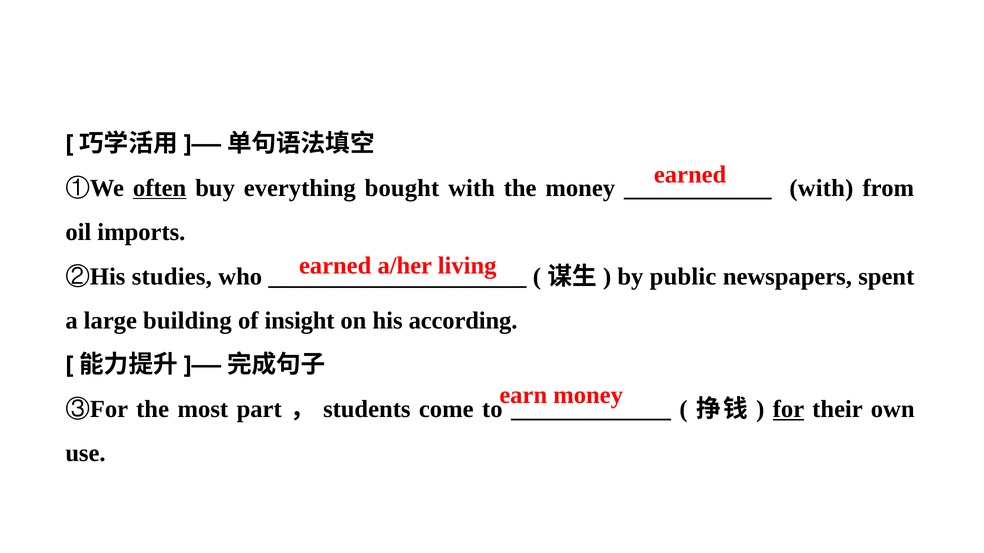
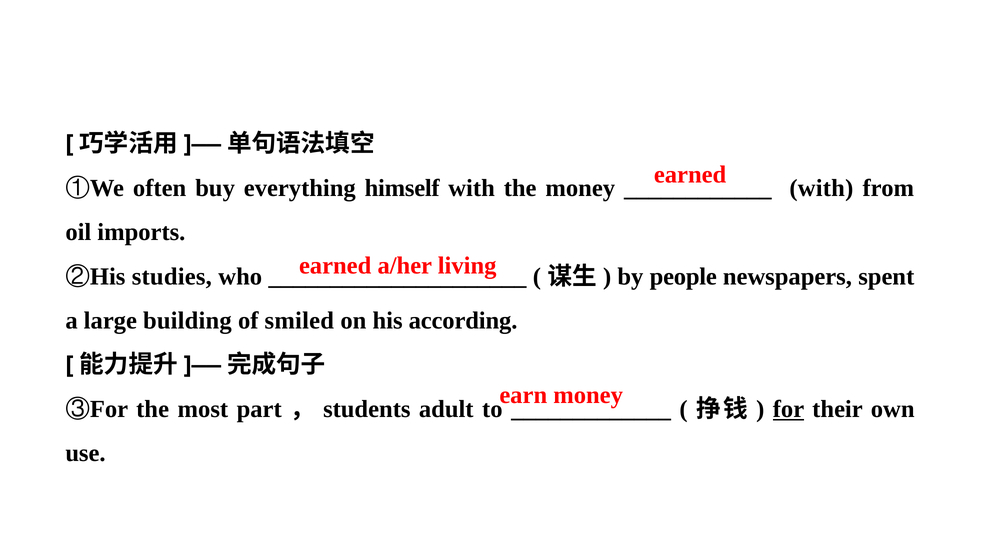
often underline: present -> none
bought: bought -> himself
public: public -> people
insight: insight -> smiled
come: come -> adult
